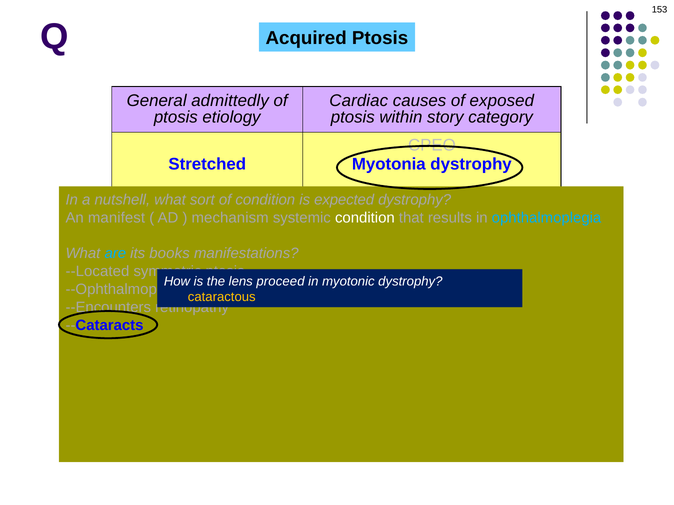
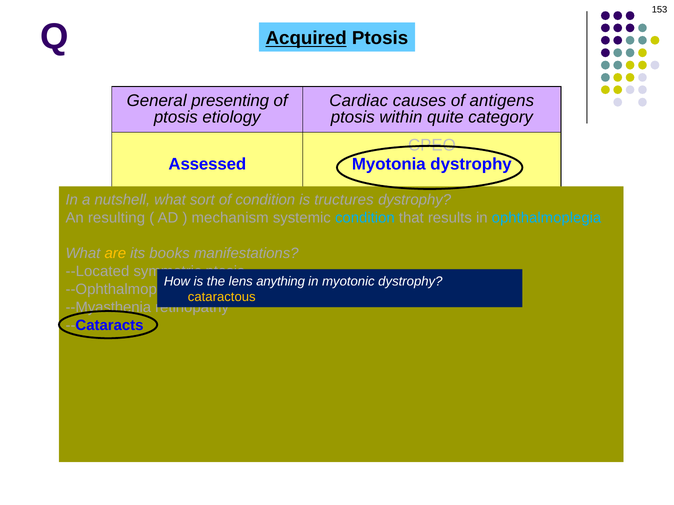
Acquired underline: none -> present
admittedly: admittedly -> presenting
exposed: exposed -> antigens
story: story -> quite
Stretched: Stretched -> Assessed
expected: expected -> tructures
manifest: manifest -> resulting
condition at (365, 218) colour: white -> light blue
are at (115, 254) colour: light blue -> yellow
proceed: proceed -> anything
--Encounters: --Encounters -> --Myasthenia
